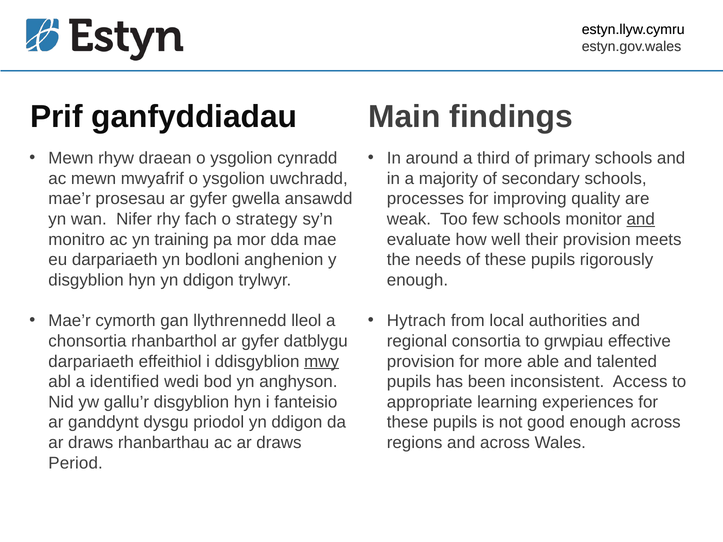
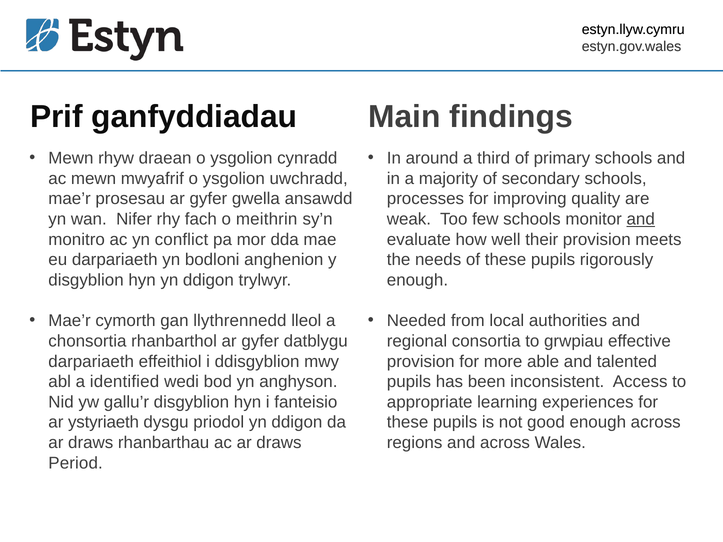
strategy: strategy -> meithrin
training: training -> conflict
Hytrach: Hytrach -> Needed
mwy underline: present -> none
ganddynt: ganddynt -> ystyriaeth
